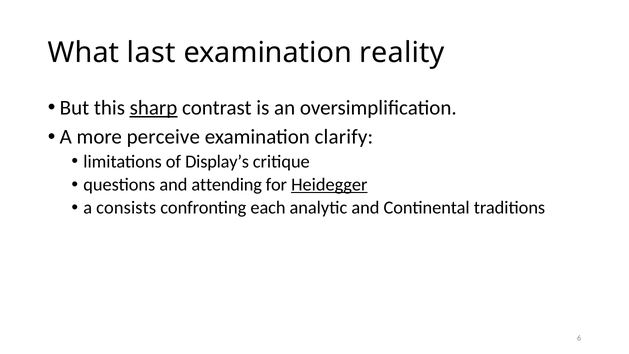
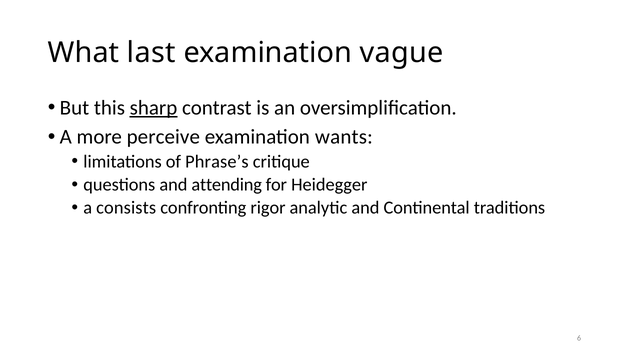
reality: reality -> vague
clarify: clarify -> wants
Display’s: Display’s -> Phrase’s
Heidegger underline: present -> none
each: each -> rigor
